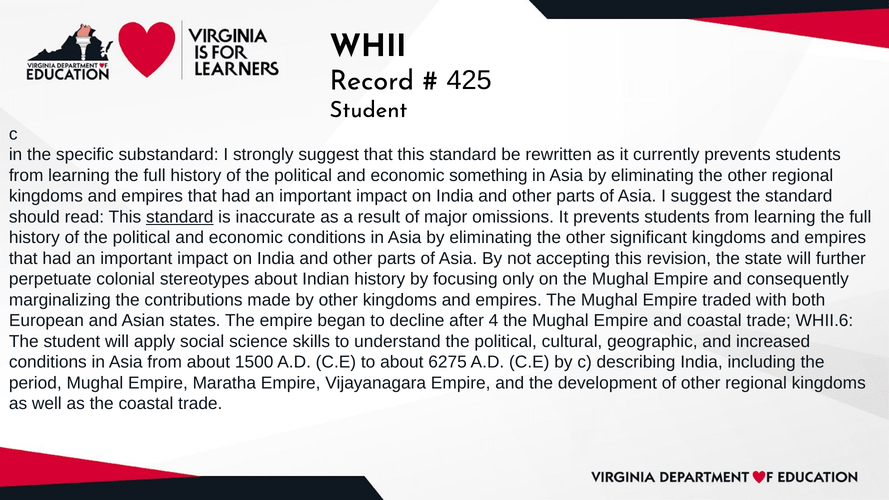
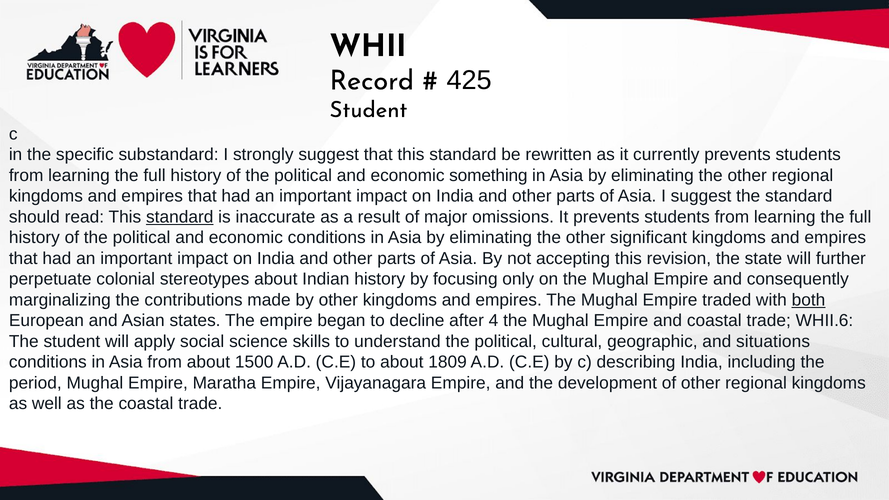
both underline: none -> present
increased: increased -> situations
6275: 6275 -> 1809
